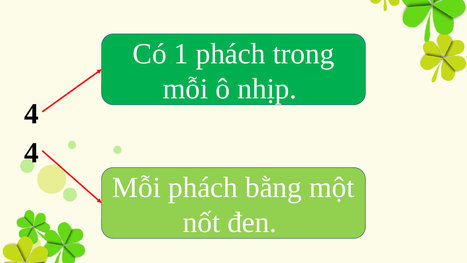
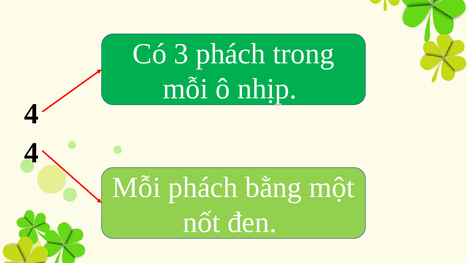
1: 1 -> 3
